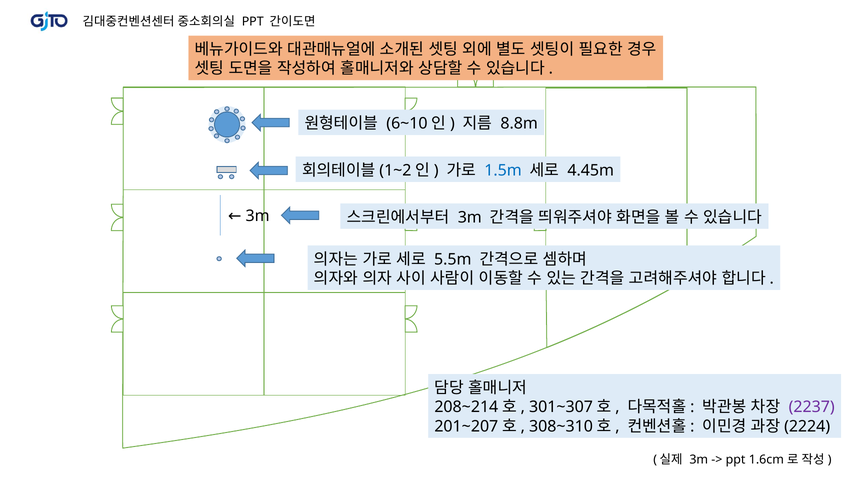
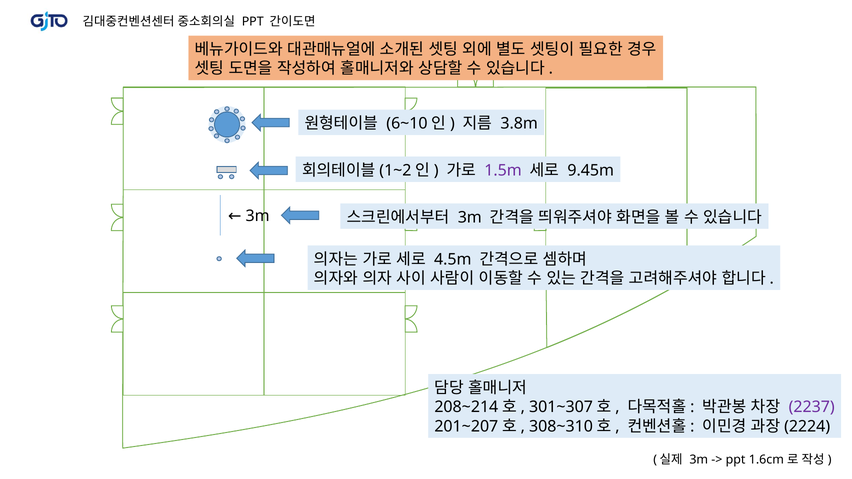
8.8m: 8.8m -> 3.8m
1.5m colour: blue -> purple
4.45m: 4.45m -> 9.45m
5.5m: 5.5m -> 4.5m
